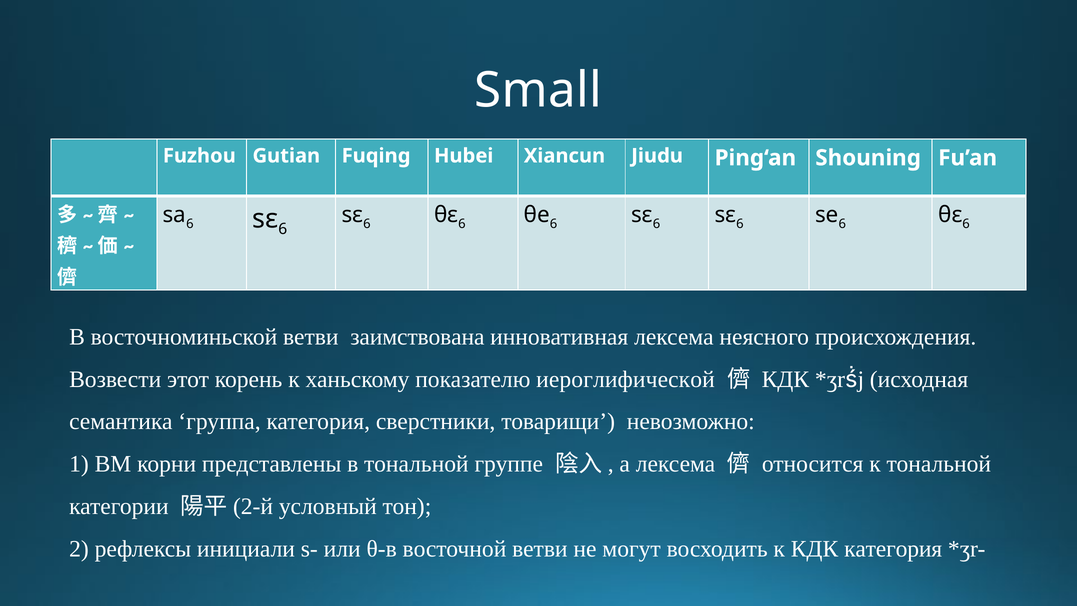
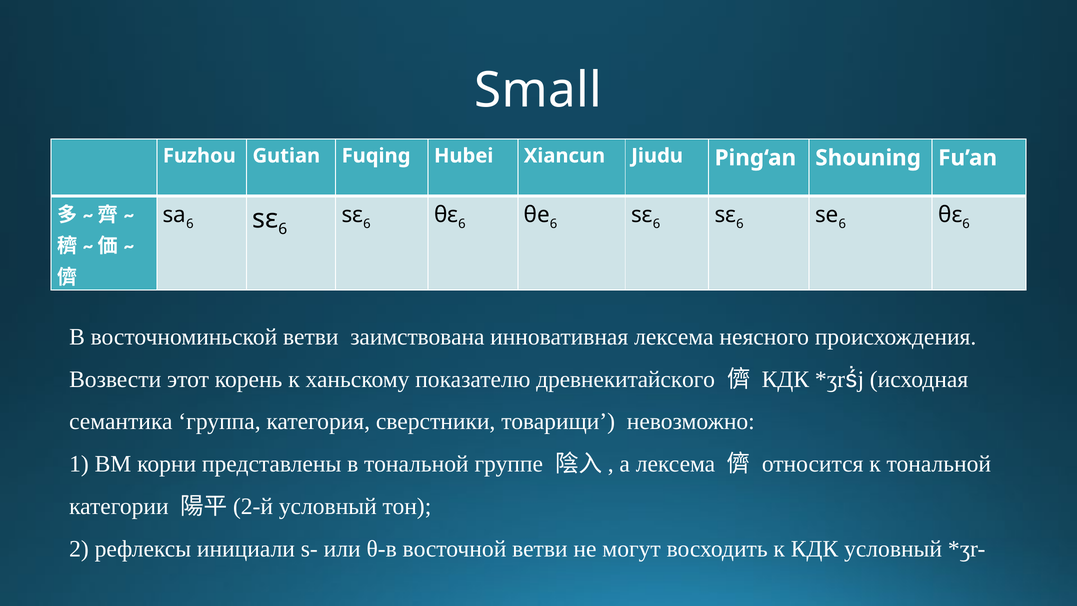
иероглифической: иероглифической -> древнекитайского
КДК категория: категория -> условный
